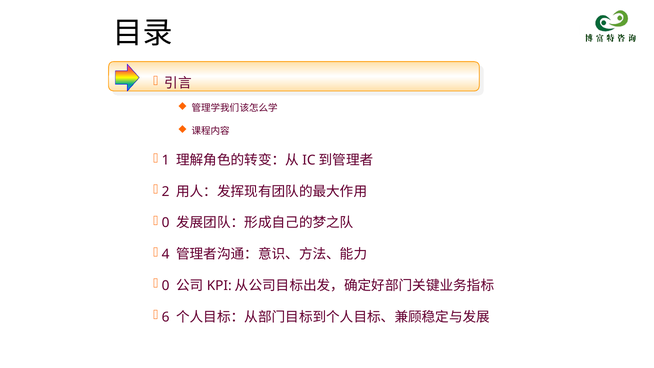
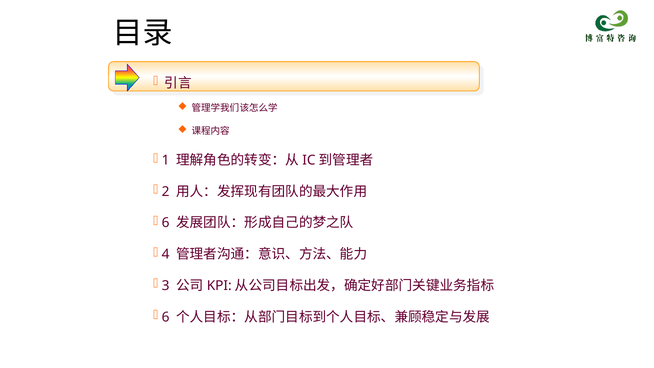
0 at (166, 223): 0 -> 6
0 at (166, 286): 0 -> 3
